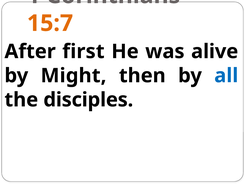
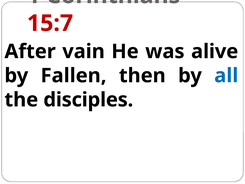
15:7 colour: orange -> red
first: first -> vain
Might: Might -> Fallen
